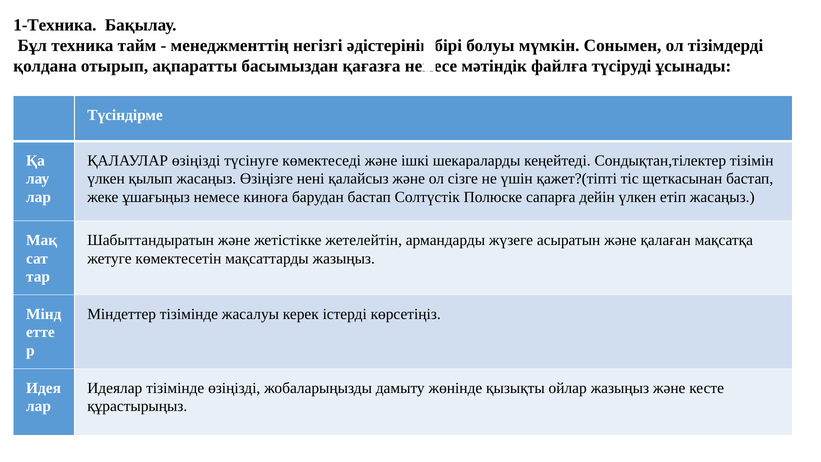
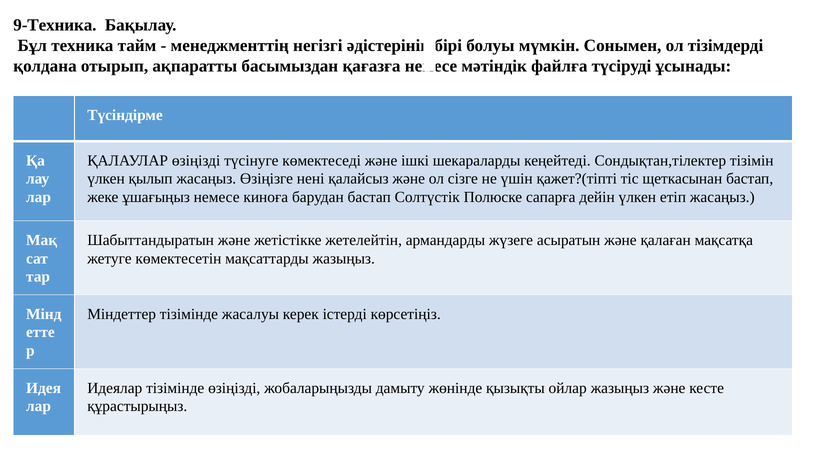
1-Техника: 1-Техника -> 9-Техника
